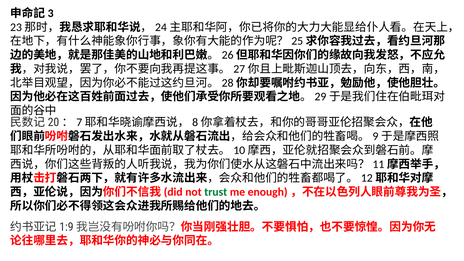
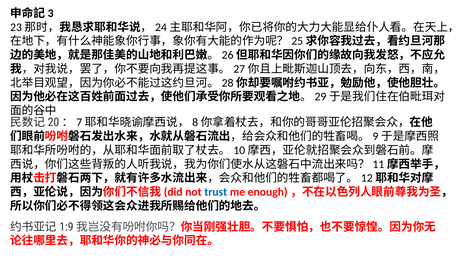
trust colour: green -> blue
